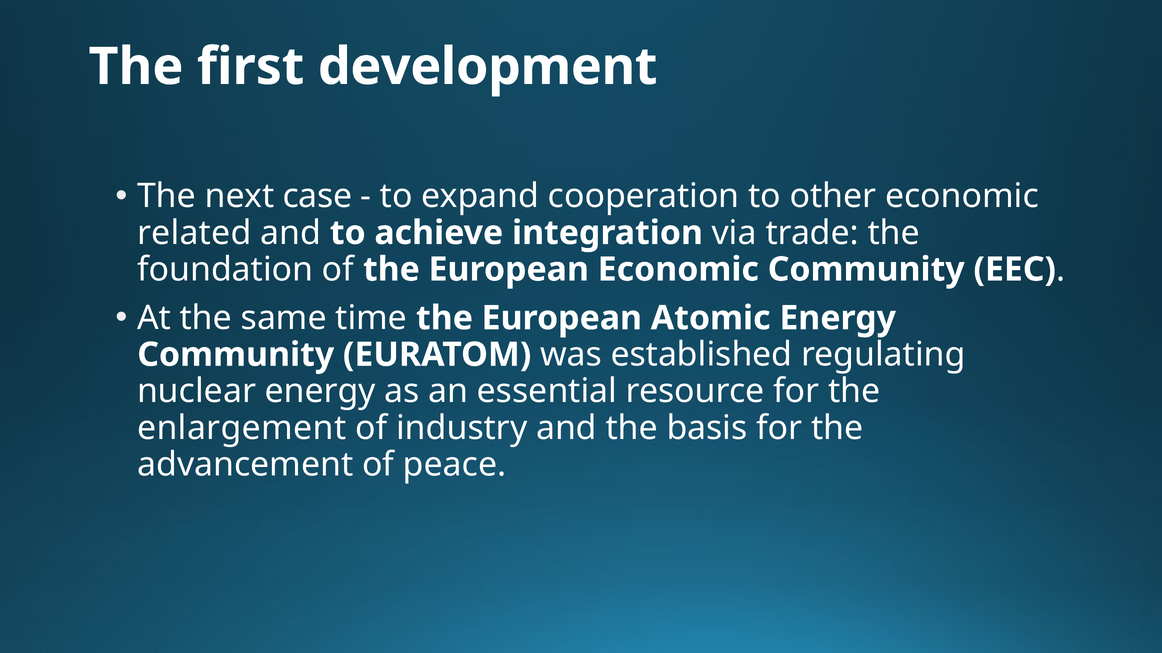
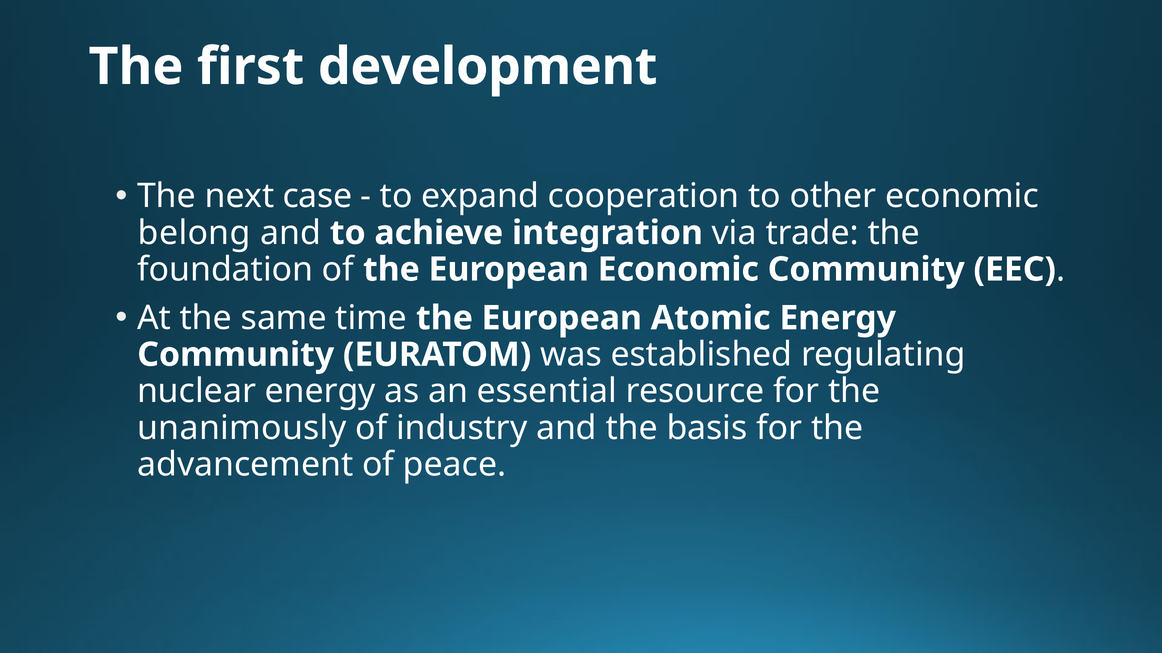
related: related -> belong
enlargement: enlargement -> unanimously
